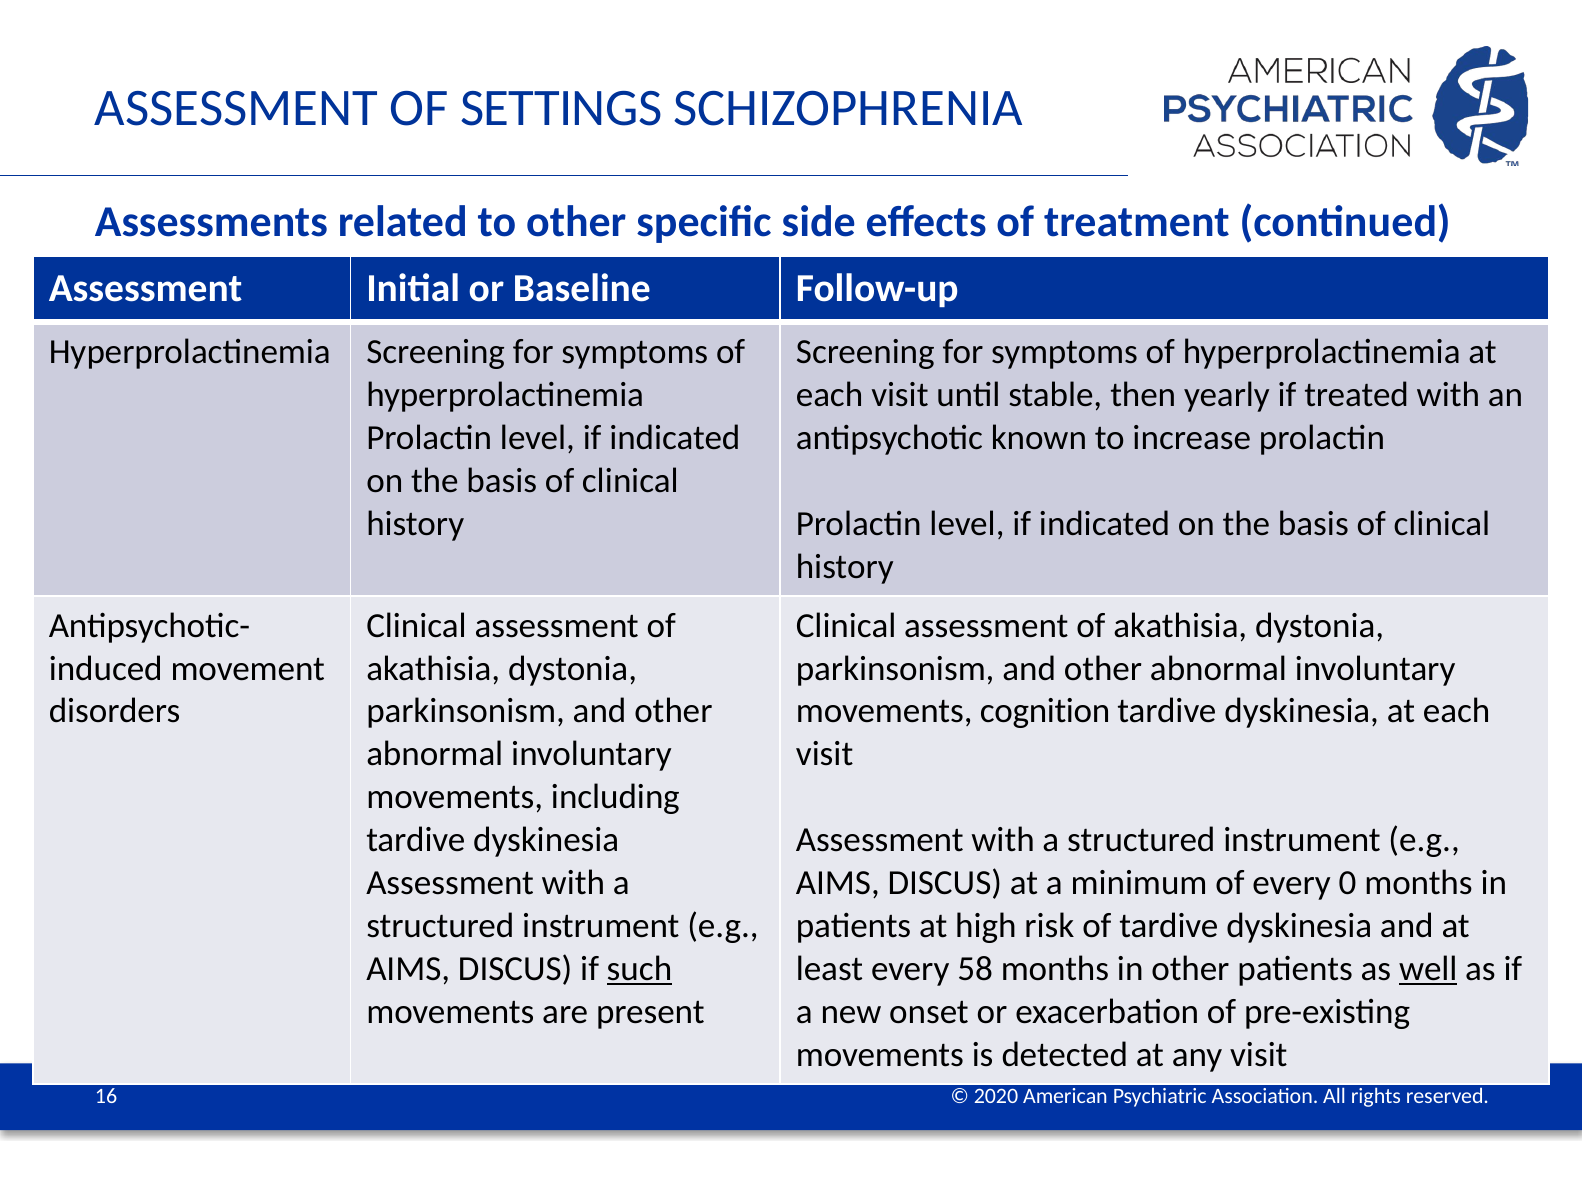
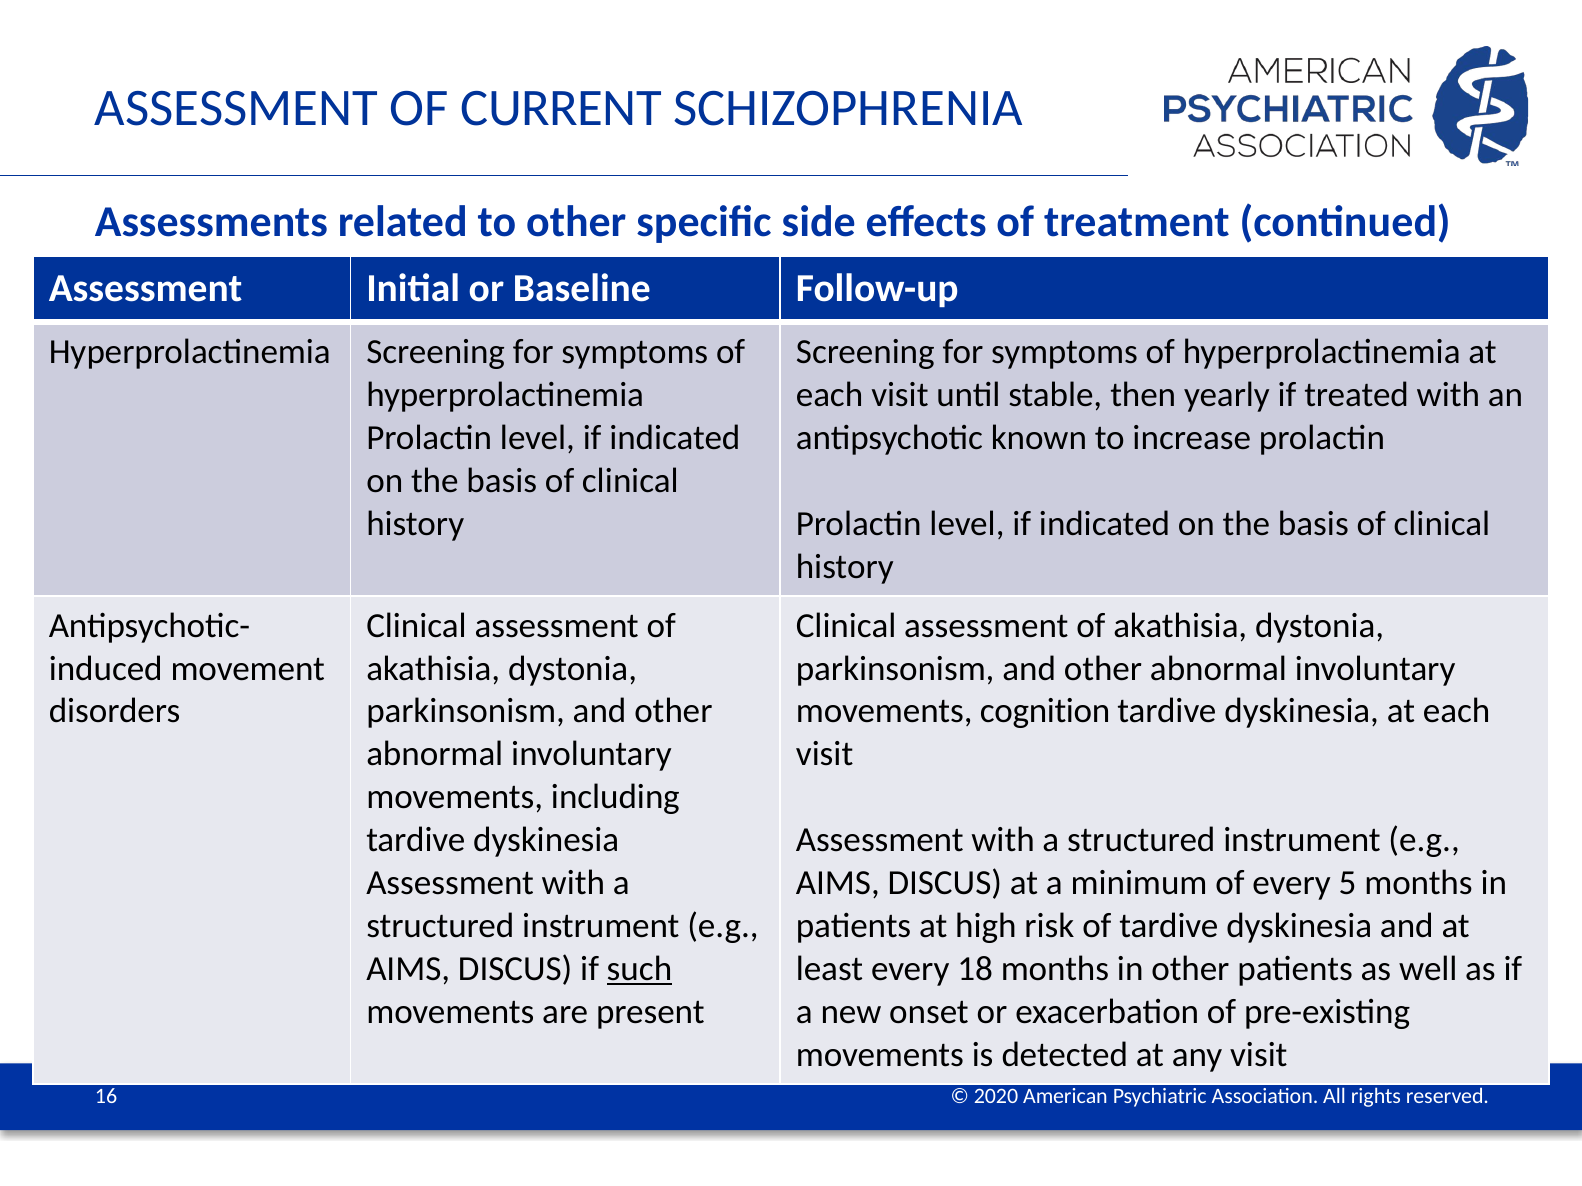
SETTINGS: SETTINGS -> CURRENT
0: 0 -> 5
58: 58 -> 18
well underline: present -> none
